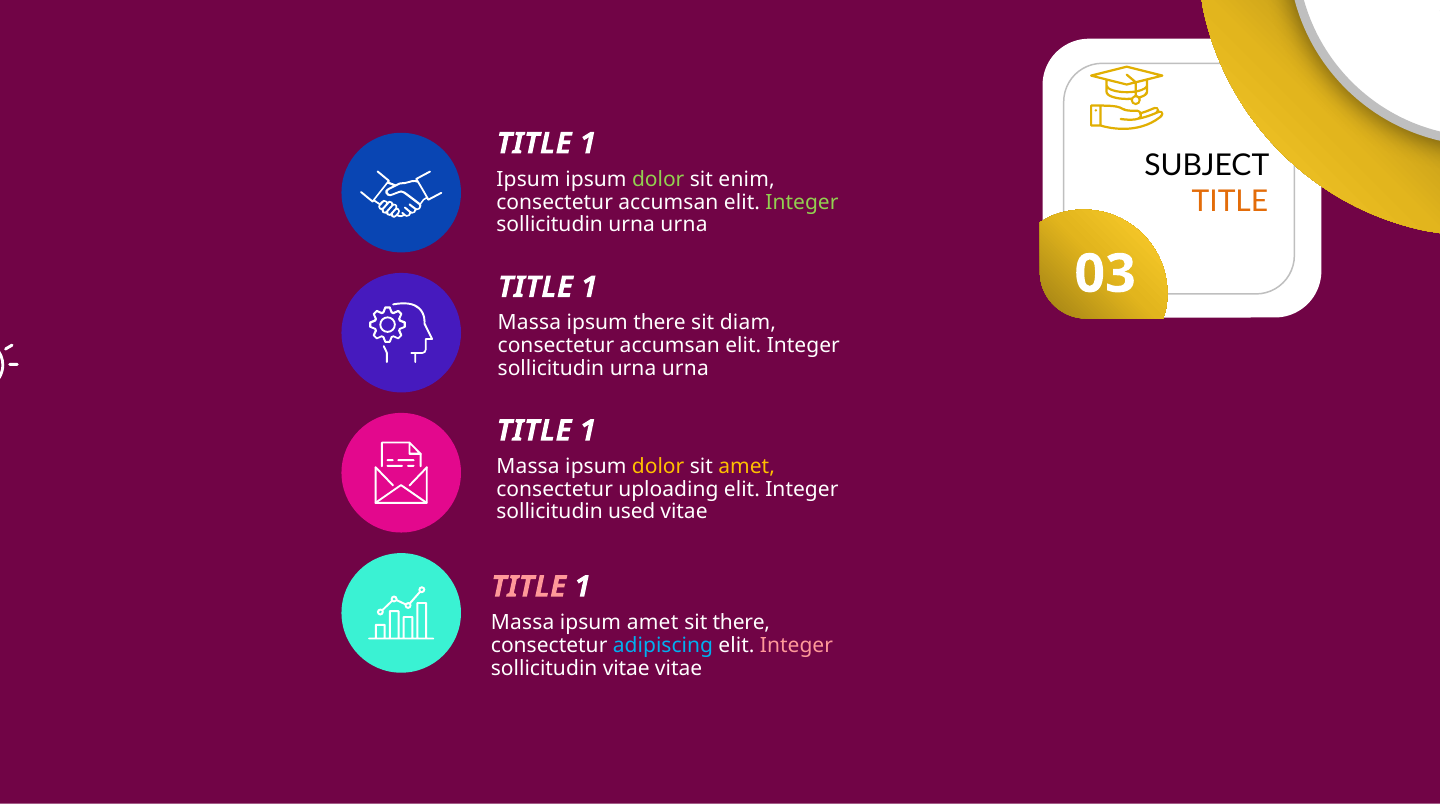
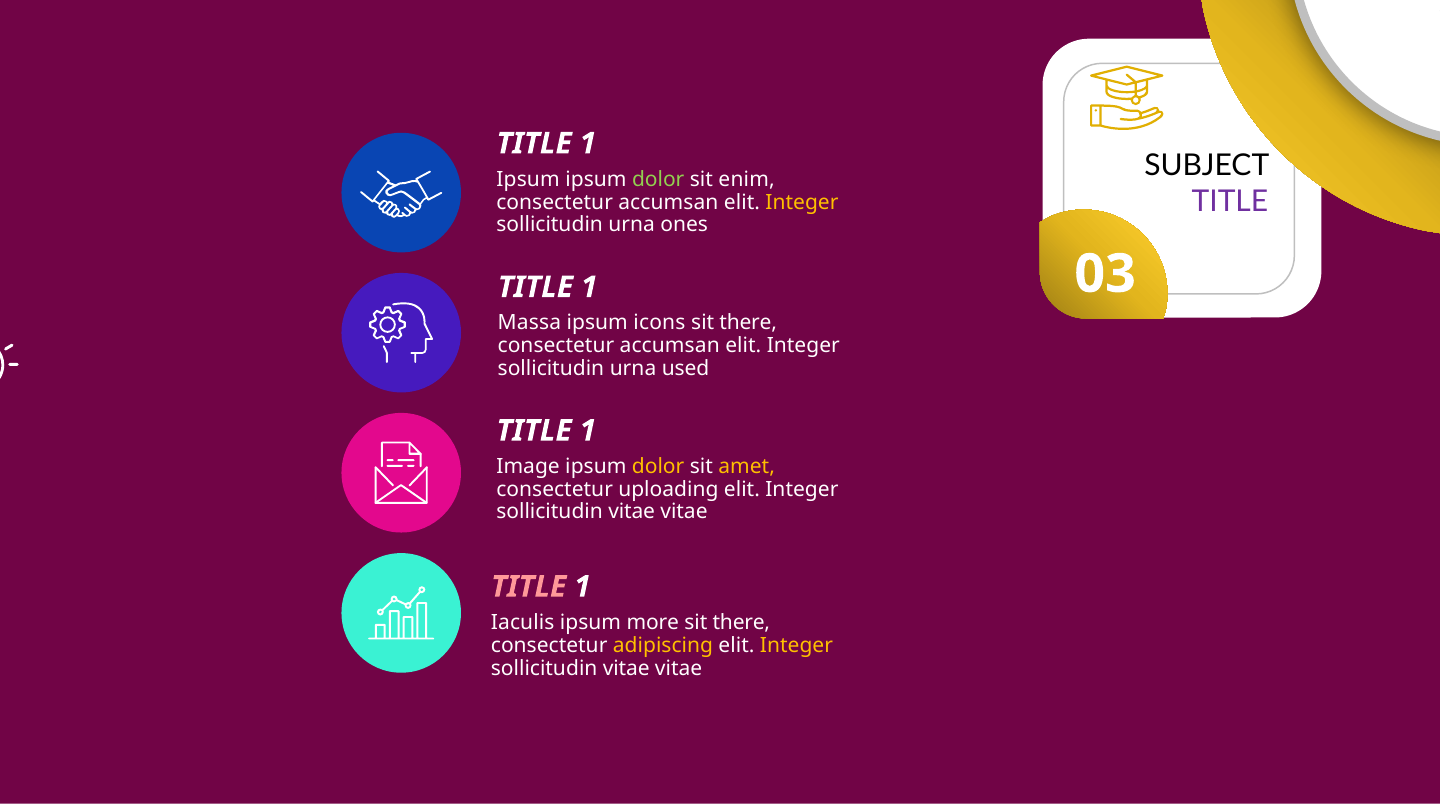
TITLE at (1230, 201) colour: orange -> purple
Integer at (802, 202) colour: light green -> yellow
urna at (684, 225): urna -> ones
ipsum there: there -> icons
diam at (748, 323): diam -> there
urna at (685, 368): urna -> used
Massa at (528, 467): Massa -> Image
used at (632, 512): used -> vitae
Massa at (523, 623): Massa -> Iaculis
ipsum amet: amet -> more
adipiscing colour: light blue -> yellow
Integer at (797, 645) colour: pink -> yellow
